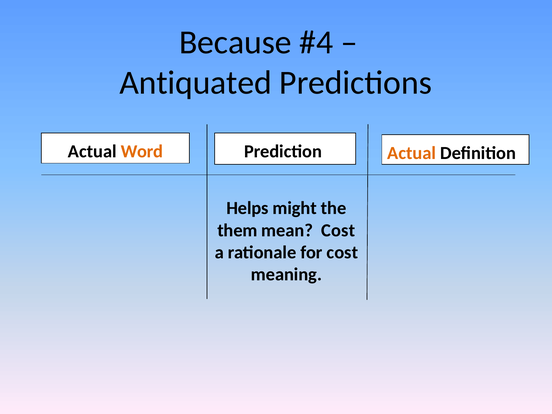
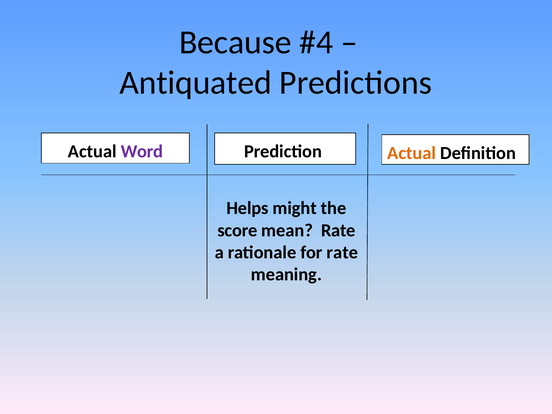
Word colour: orange -> purple
them: them -> score
mean Cost: Cost -> Rate
for cost: cost -> rate
